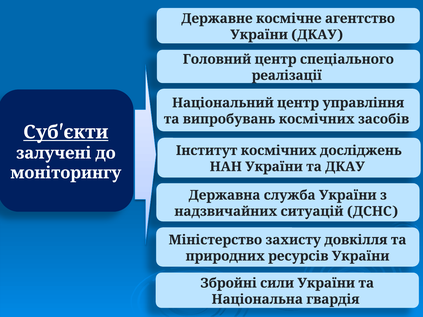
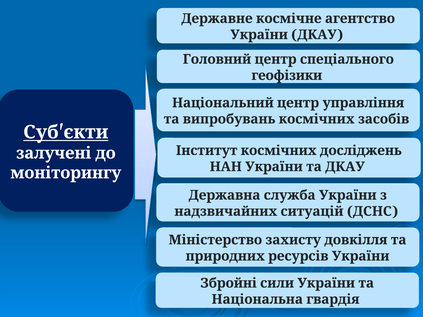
реалізації: реалізації -> геофізики
